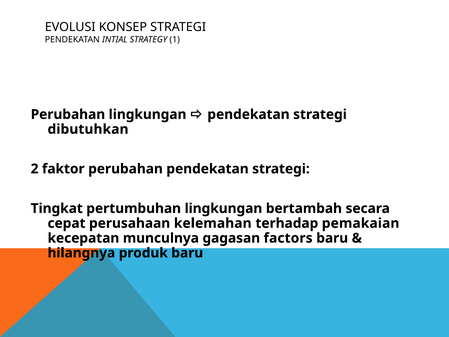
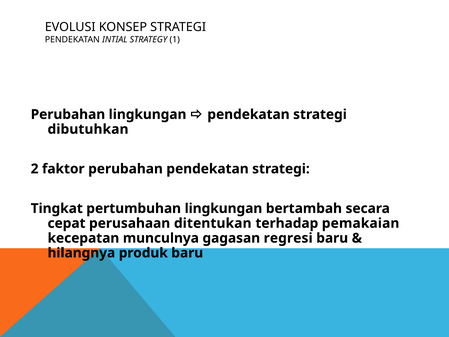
kelemahan: kelemahan -> ditentukan
factors: factors -> regresi
